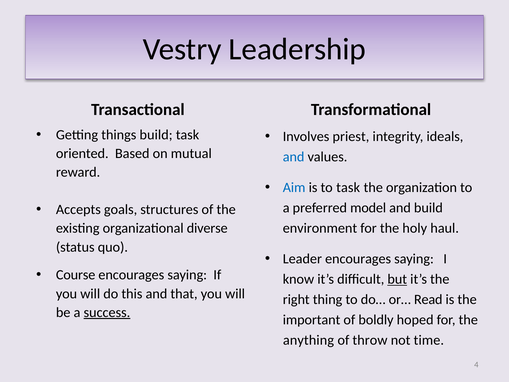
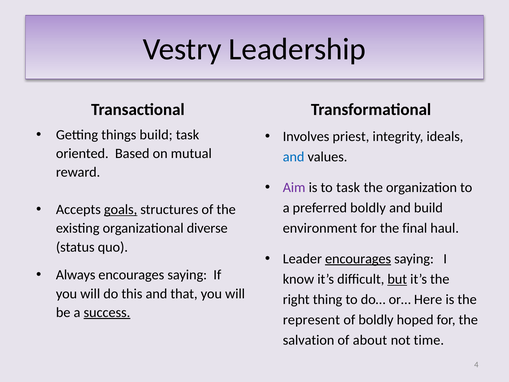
Aim colour: blue -> purple
preferred model: model -> boldly
goals underline: none -> present
holy: holy -> final
encourages at (358, 259) underline: none -> present
Course: Course -> Always
Read: Read -> Here
important: important -> represent
anything: anything -> salvation
throw: throw -> about
